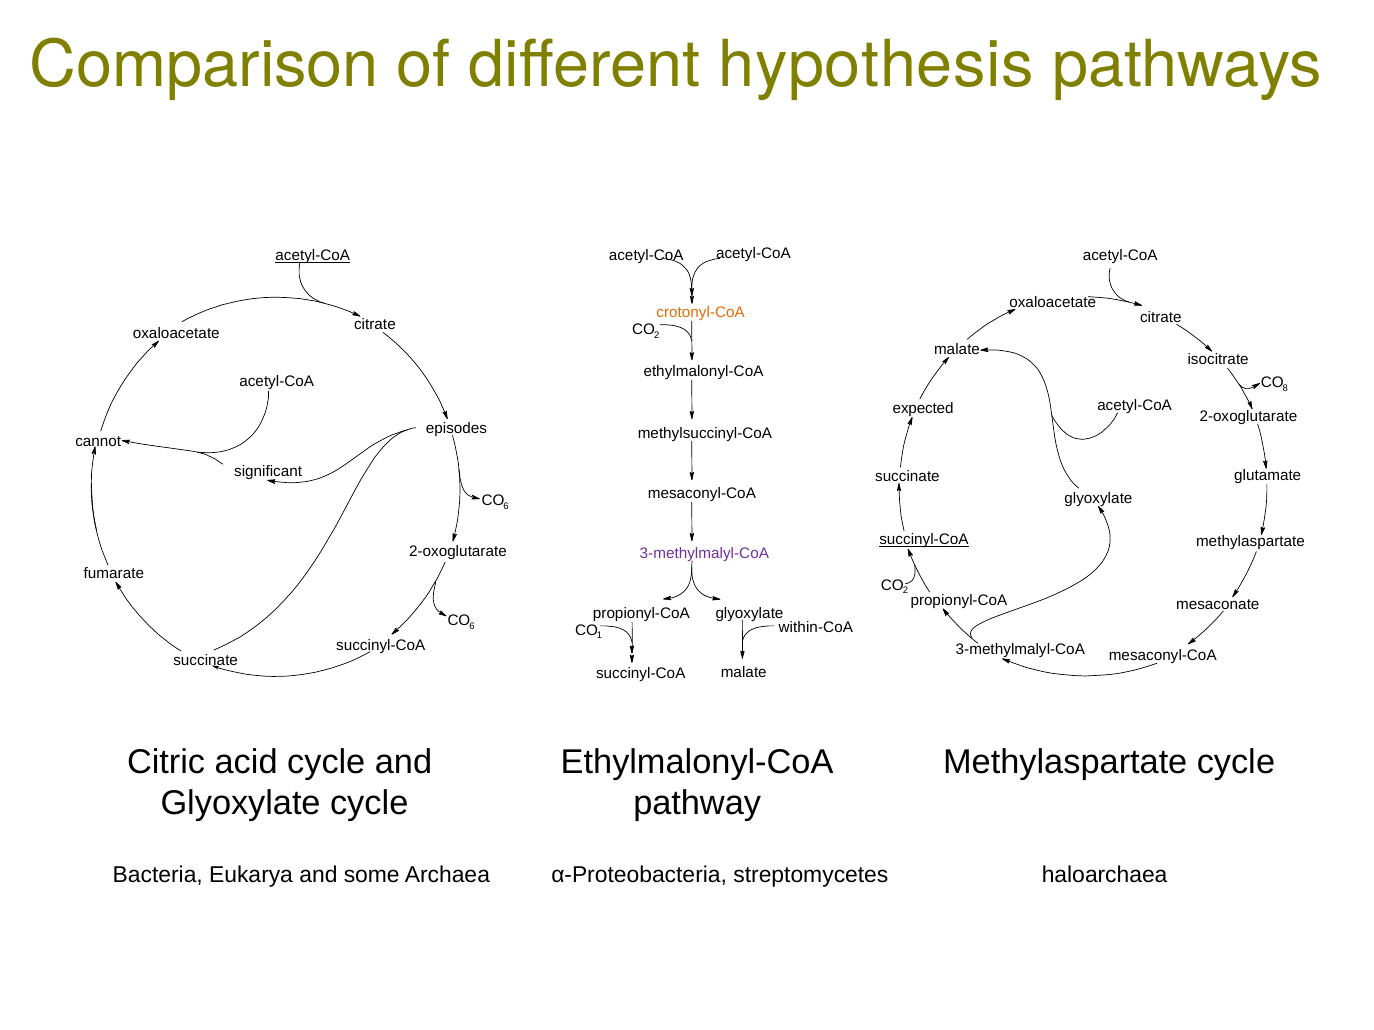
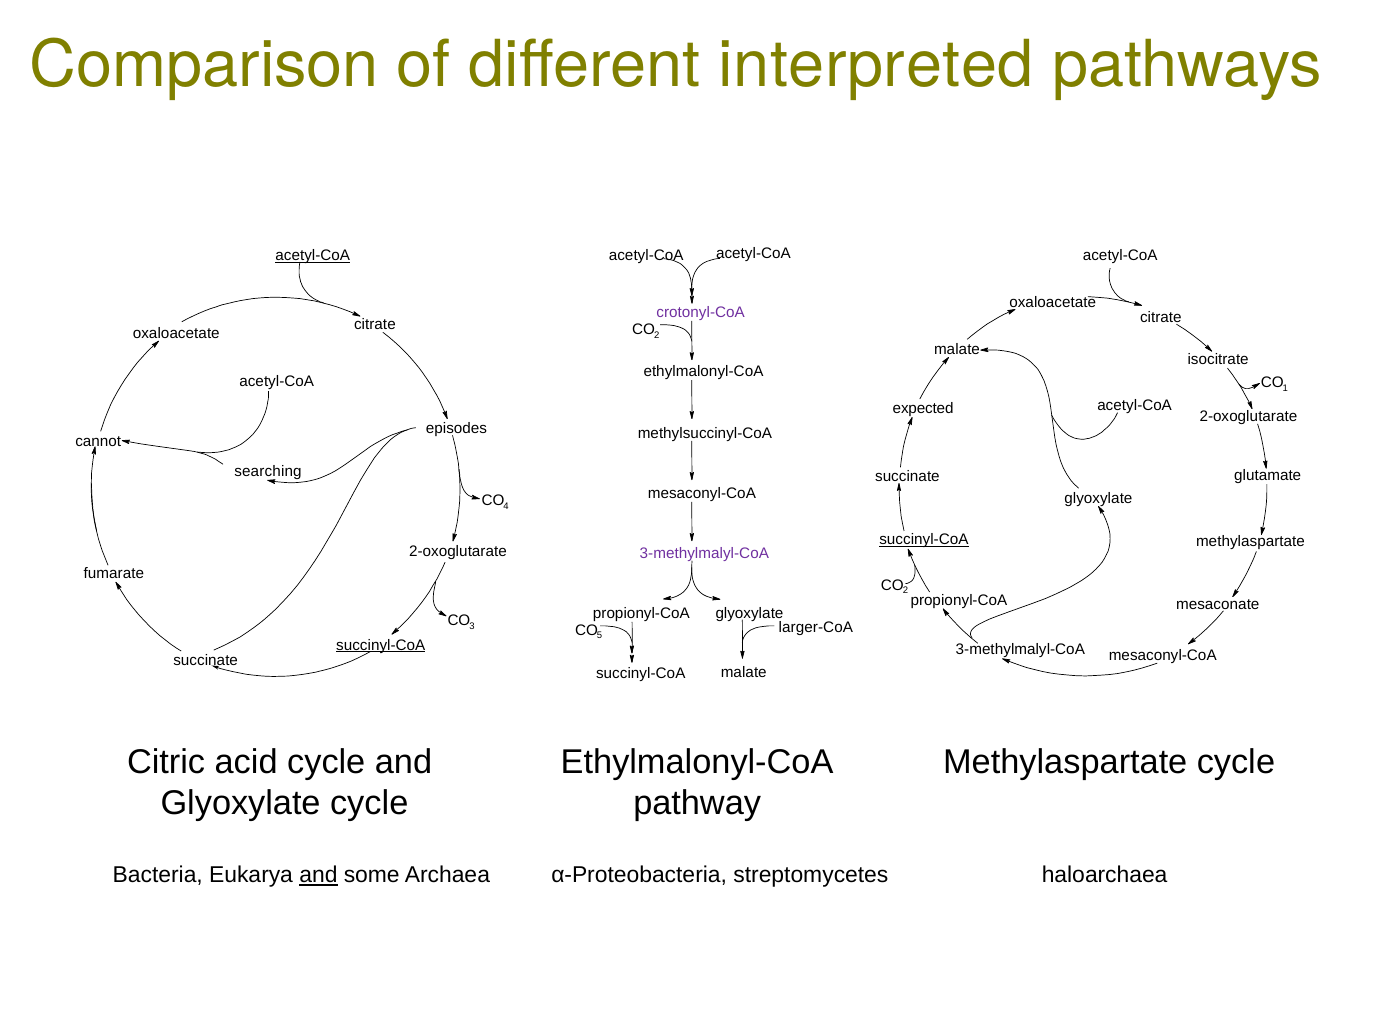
hypothesis: hypothesis -> interpreted
crotonyl-CoA colour: orange -> purple
8: 8 -> 1
significant: significant -> searching
6 at (506, 507): 6 -> 4
6 at (472, 626): 6 -> 3
within-CoA: within-CoA -> larger-CoA
1: 1 -> 5
succinyl-CoA at (381, 645) underline: none -> present
and at (318, 876) underline: none -> present
